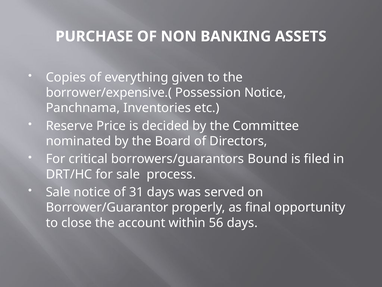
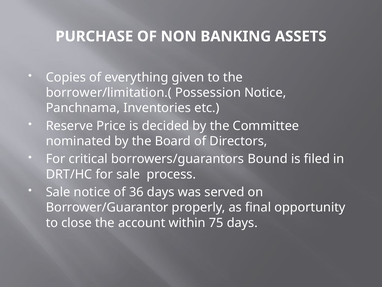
borrower/expensive.(: borrower/expensive.( -> borrower/limitation.(
31: 31 -> 36
56: 56 -> 75
